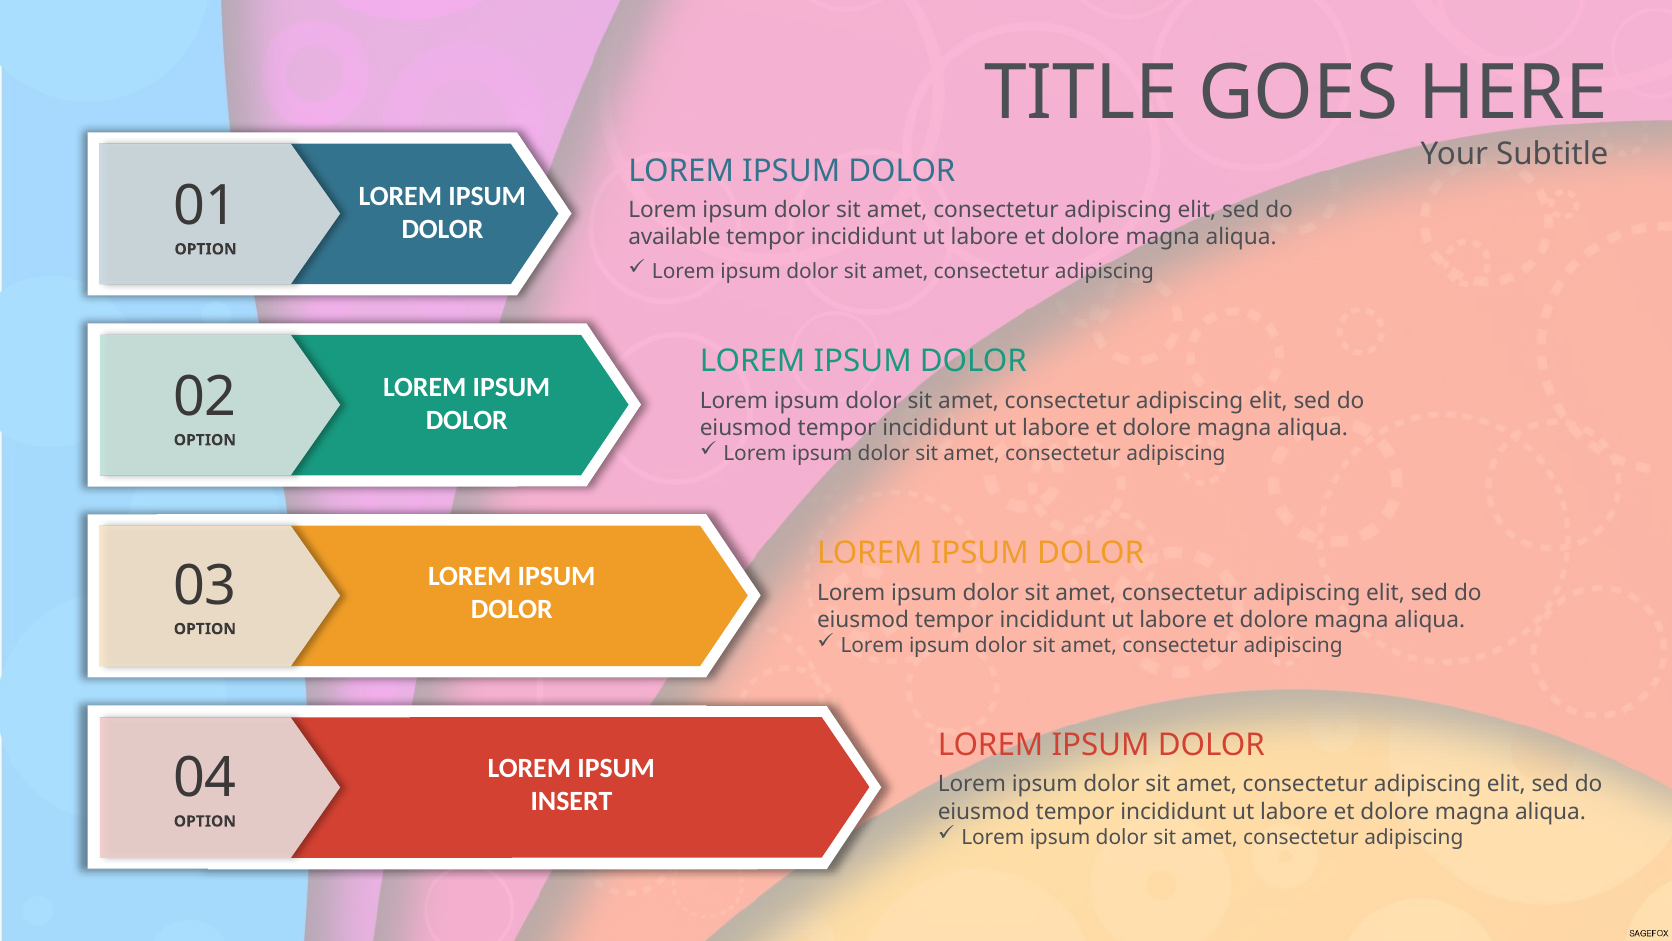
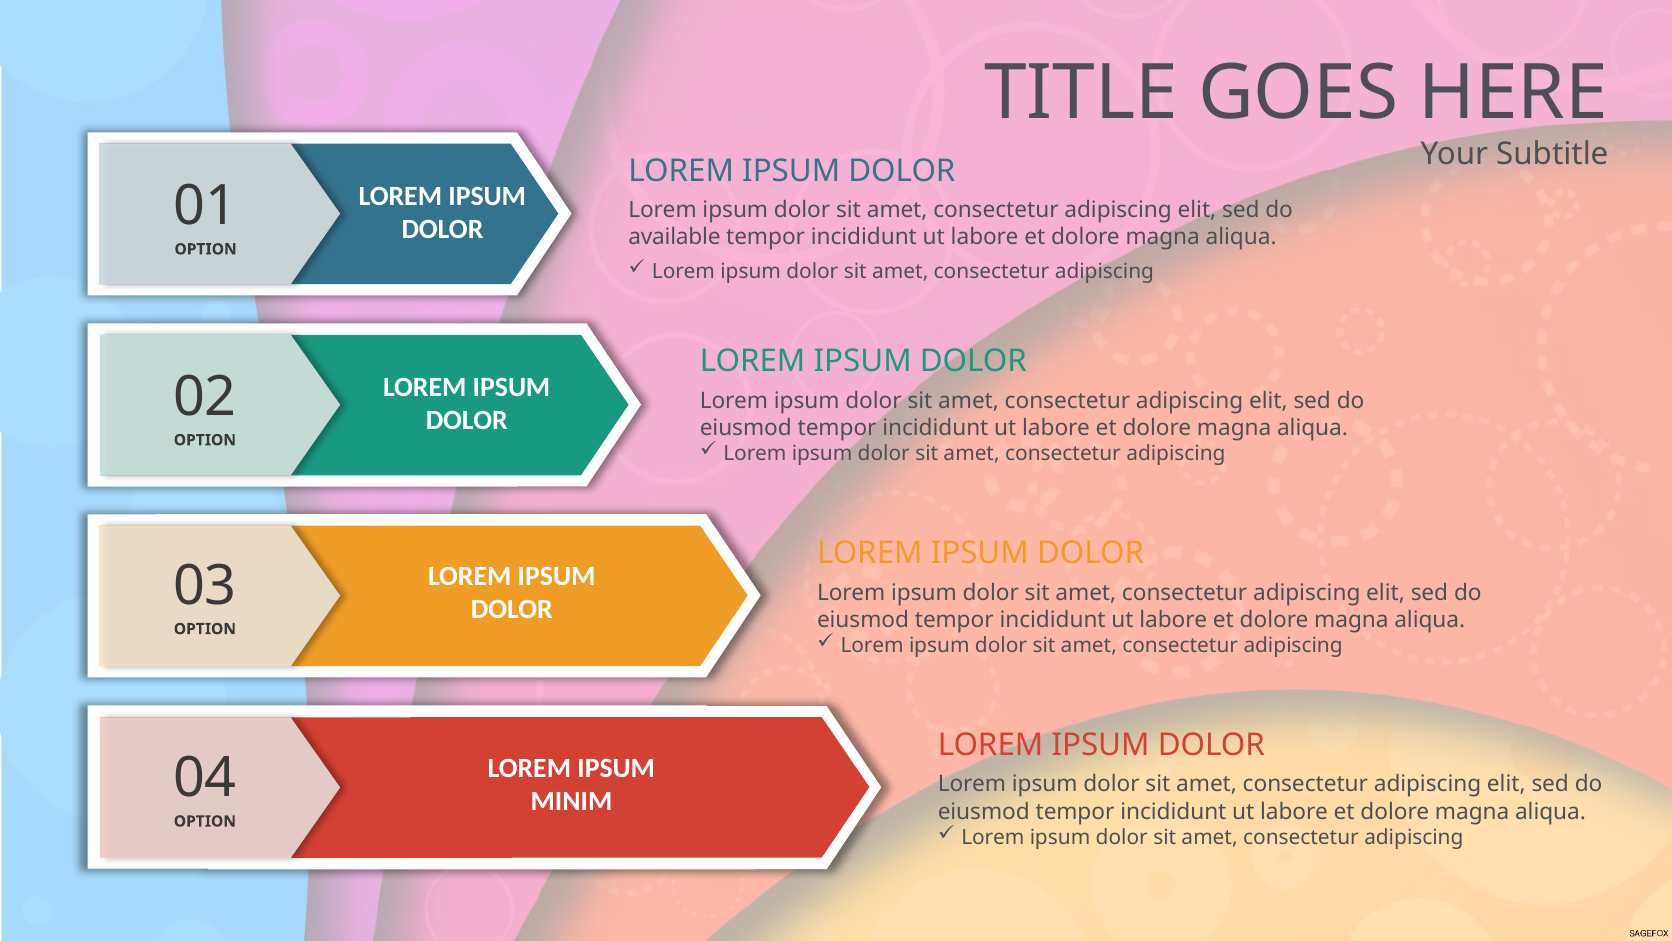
INSERT: INSERT -> MINIM
